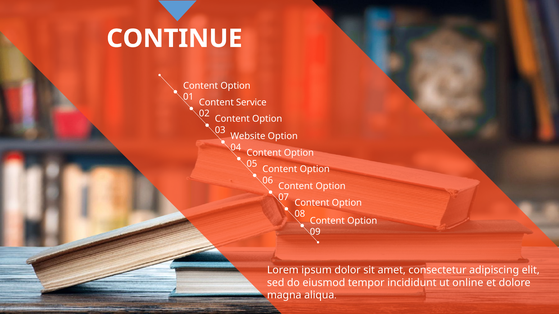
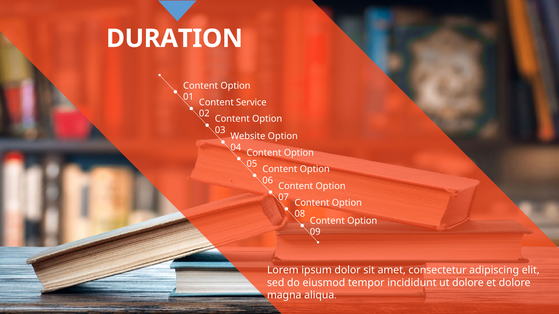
CONTINUE: CONTINUE -> DURATION
ut online: online -> dolore
